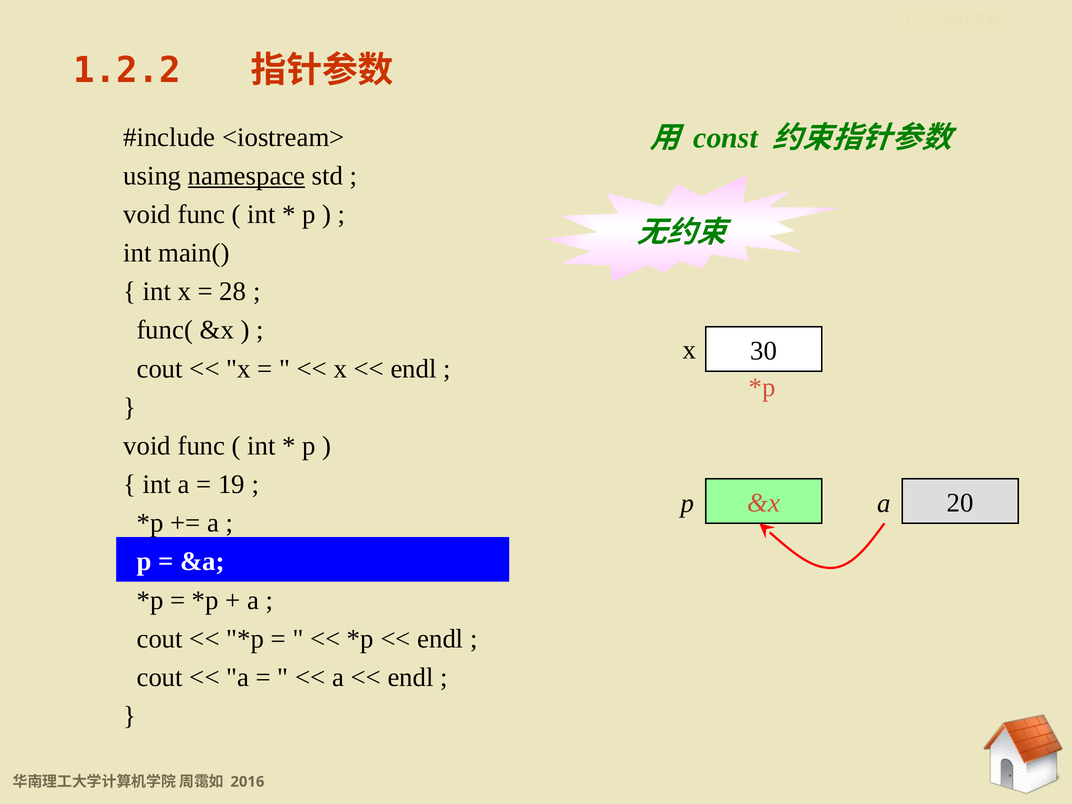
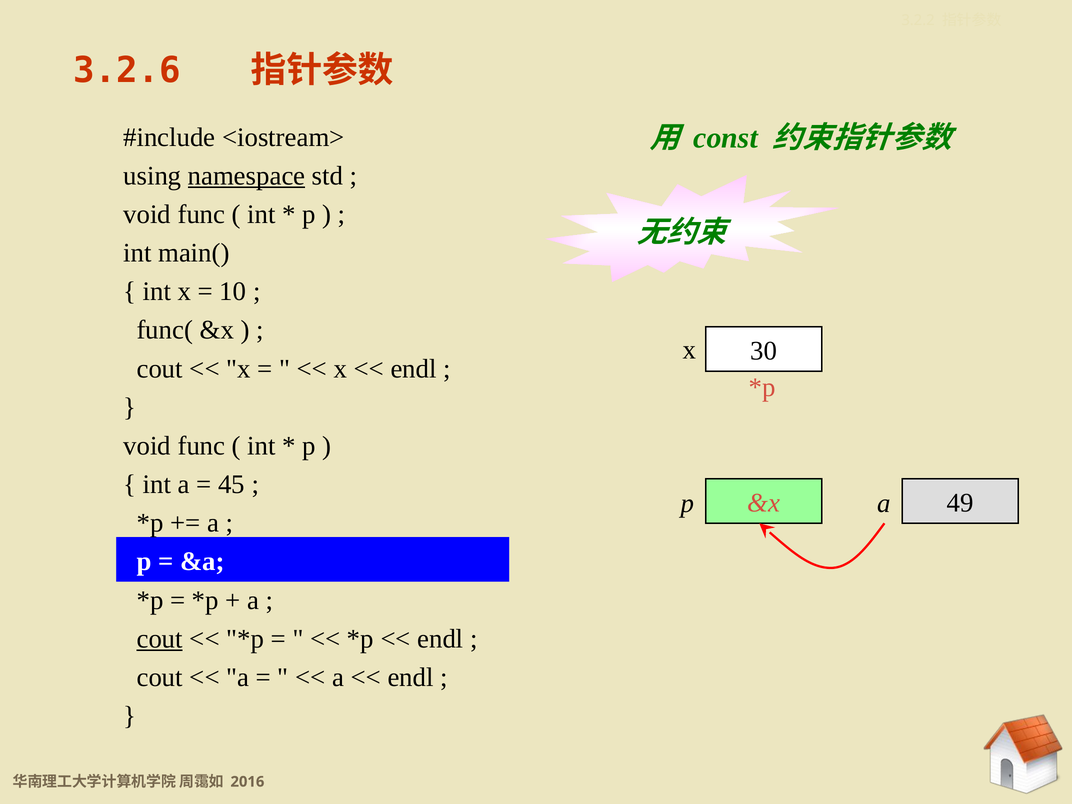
1.2.2: 1.2.2 -> 3.2.6
28: 28 -> 10
19: 19 -> 45
20: 20 -> 49
cout at (160, 639) underline: none -> present
